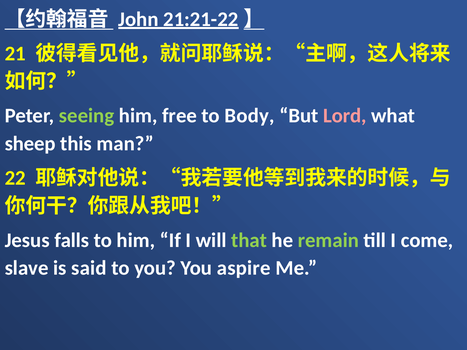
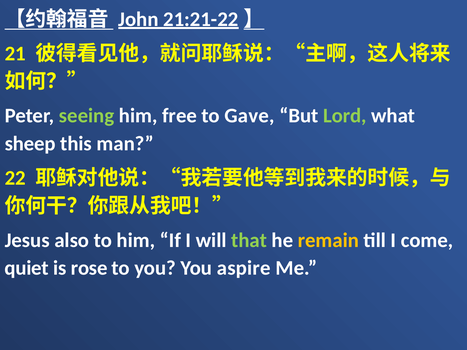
Body: Body -> Gave
Lord colour: pink -> light green
falls: falls -> also
remain colour: light green -> yellow
slave: slave -> quiet
said: said -> rose
